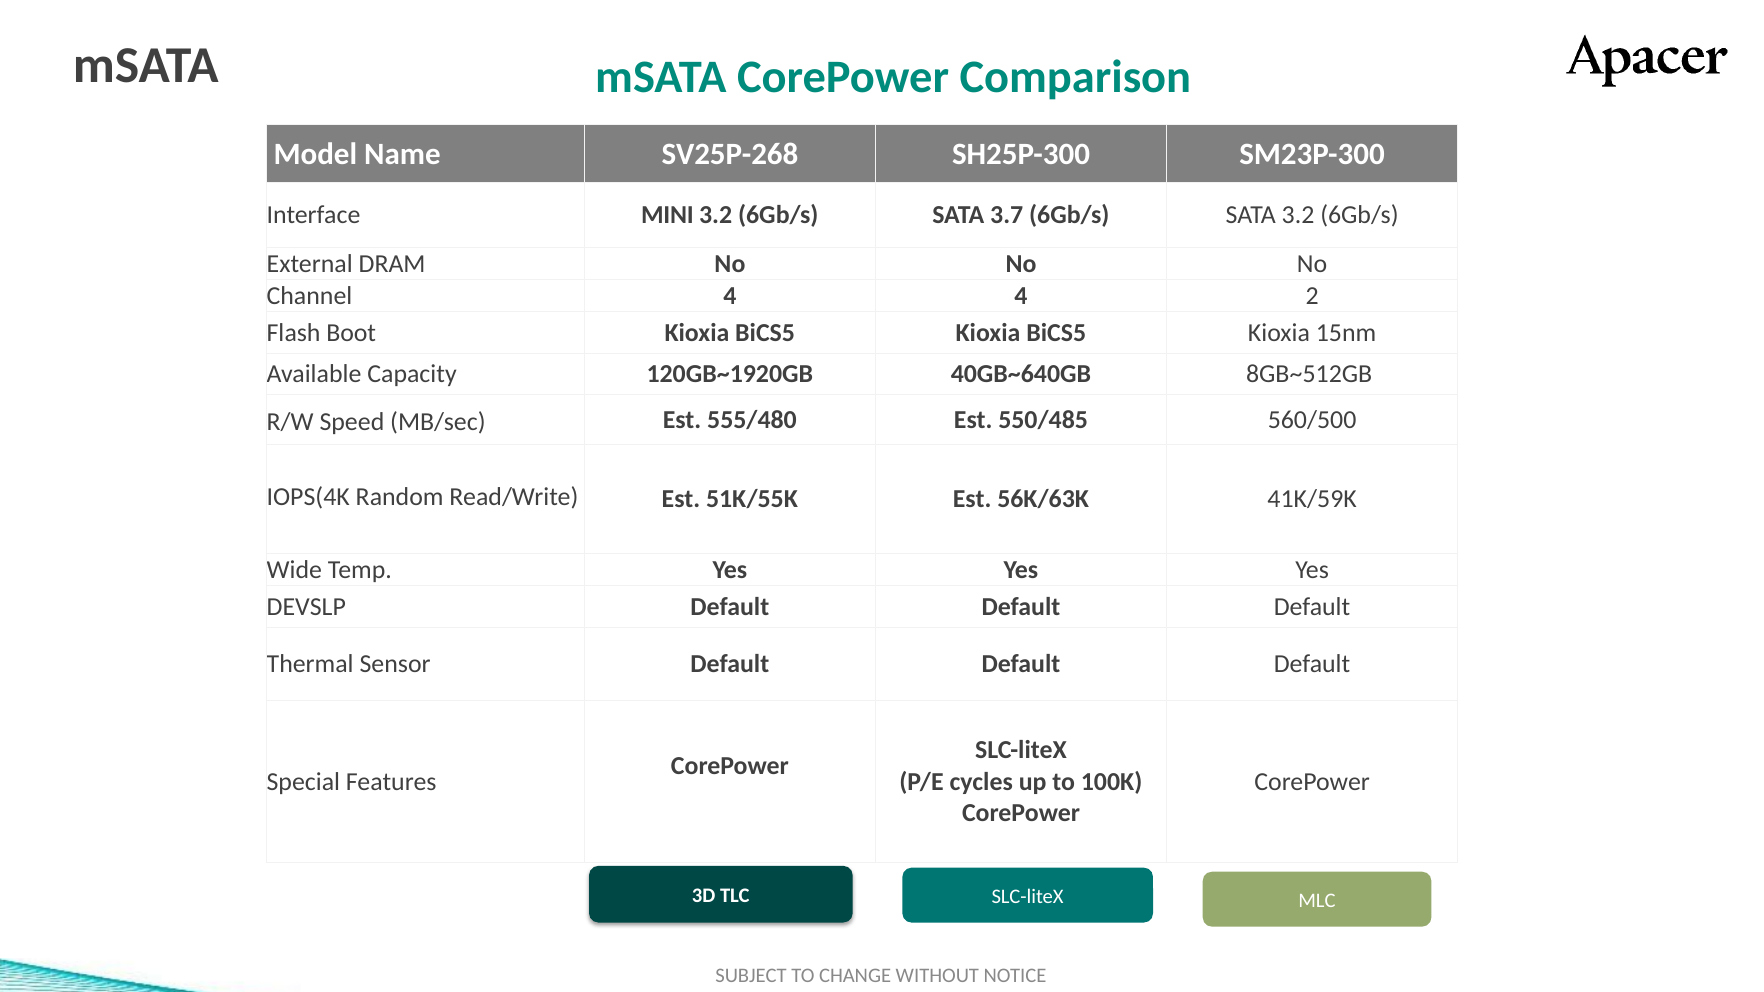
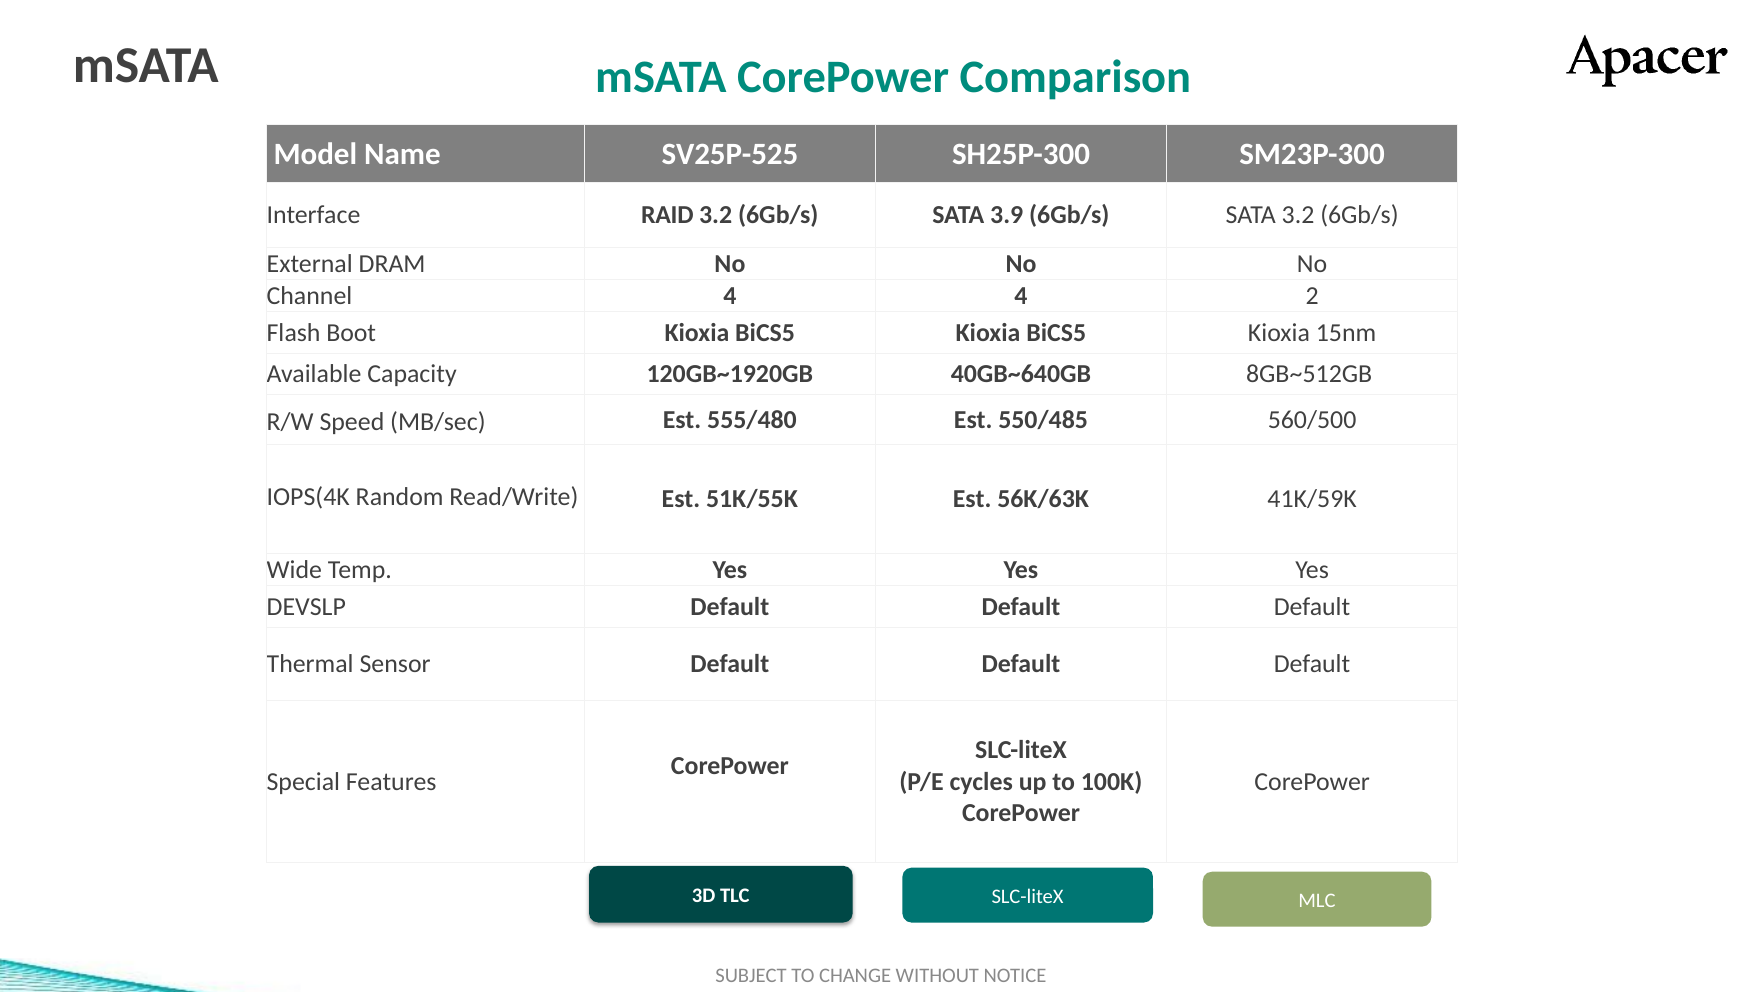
SV25P-268: SV25P-268 -> SV25P-525
MINI: MINI -> RAID
3.7: 3.7 -> 3.9
